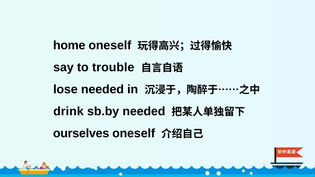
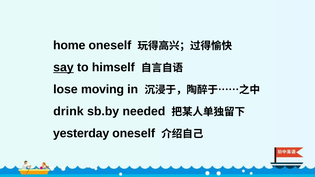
say underline: none -> present
trouble: trouble -> himself
lose needed: needed -> moving
ourselves: ourselves -> yesterday
